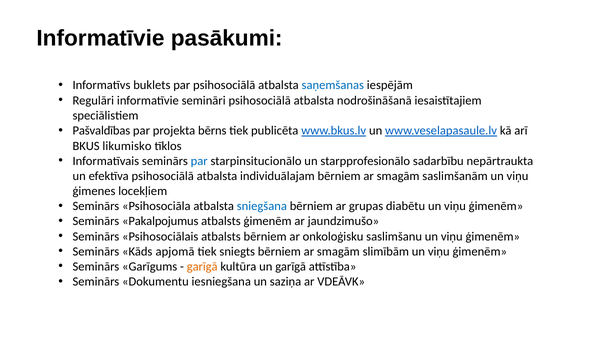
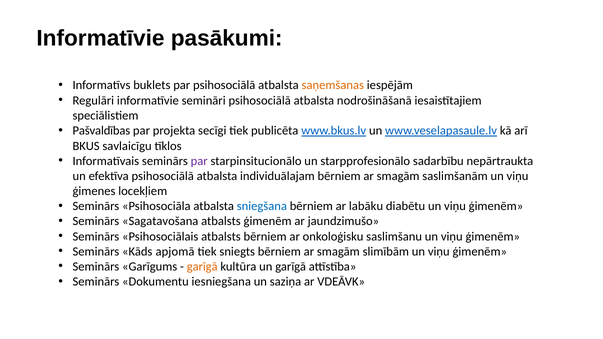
saņemšanas colour: blue -> orange
bērns: bērns -> secīgi
BKUS likumisko: likumisko -> savlaicīgu
par at (199, 161) colour: blue -> purple
grupas: grupas -> labāku
Pakalpojumus: Pakalpojumus -> Sagatavošana
